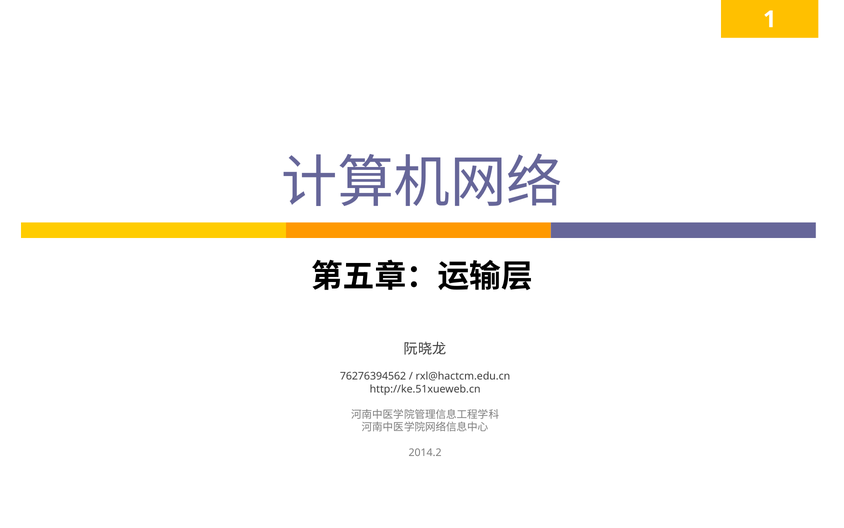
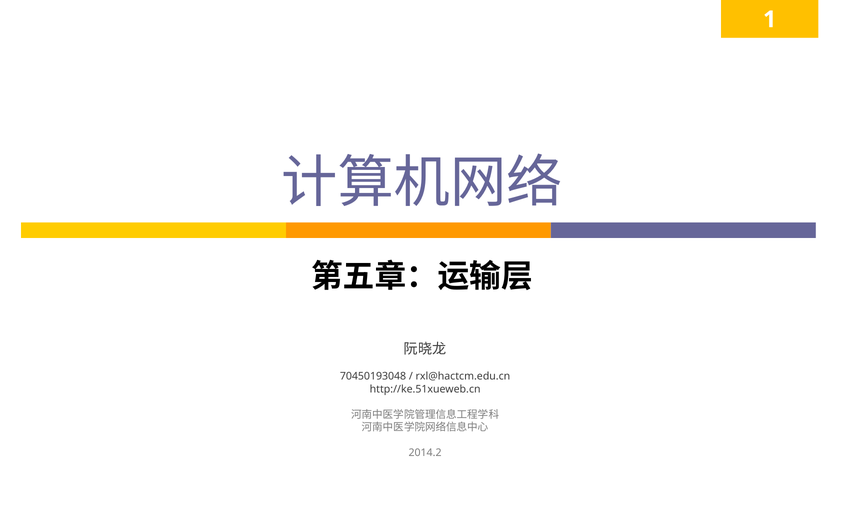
76276394562: 76276394562 -> 70450193048
